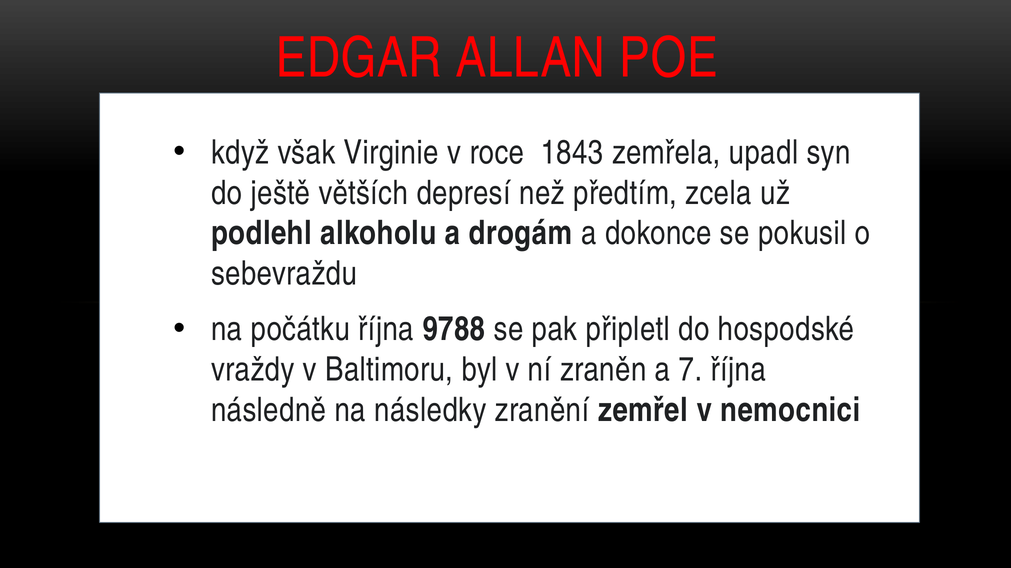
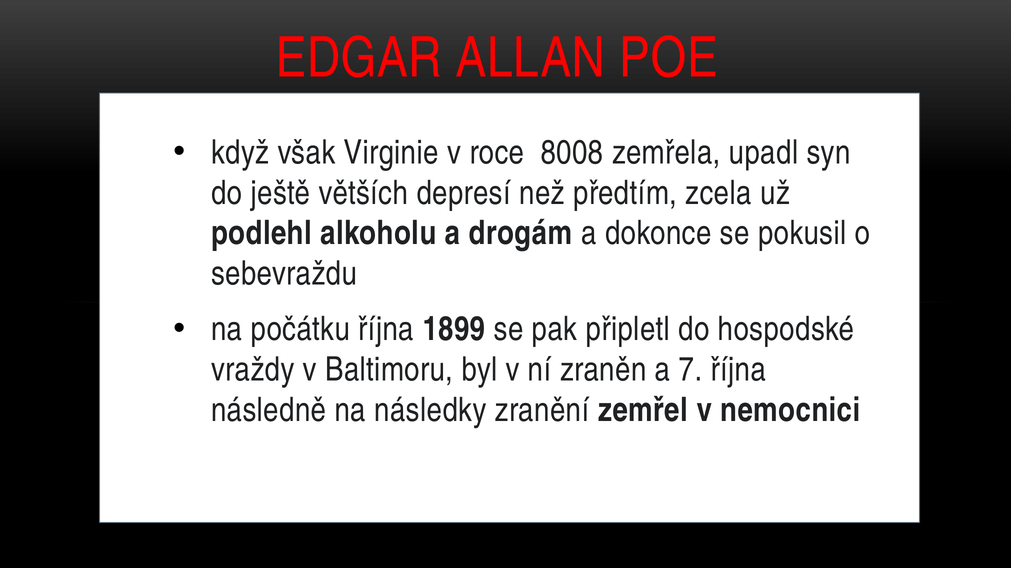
1843: 1843 -> 8008
9788: 9788 -> 1899
